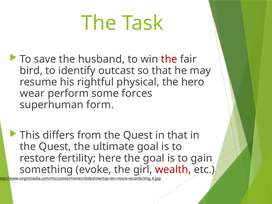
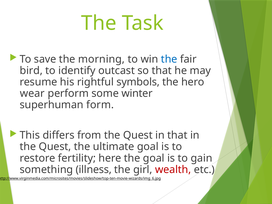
husband: husband -> morning
the at (169, 59) colour: red -> blue
physical: physical -> symbols
forces: forces -> winter
evoke: evoke -> illness
